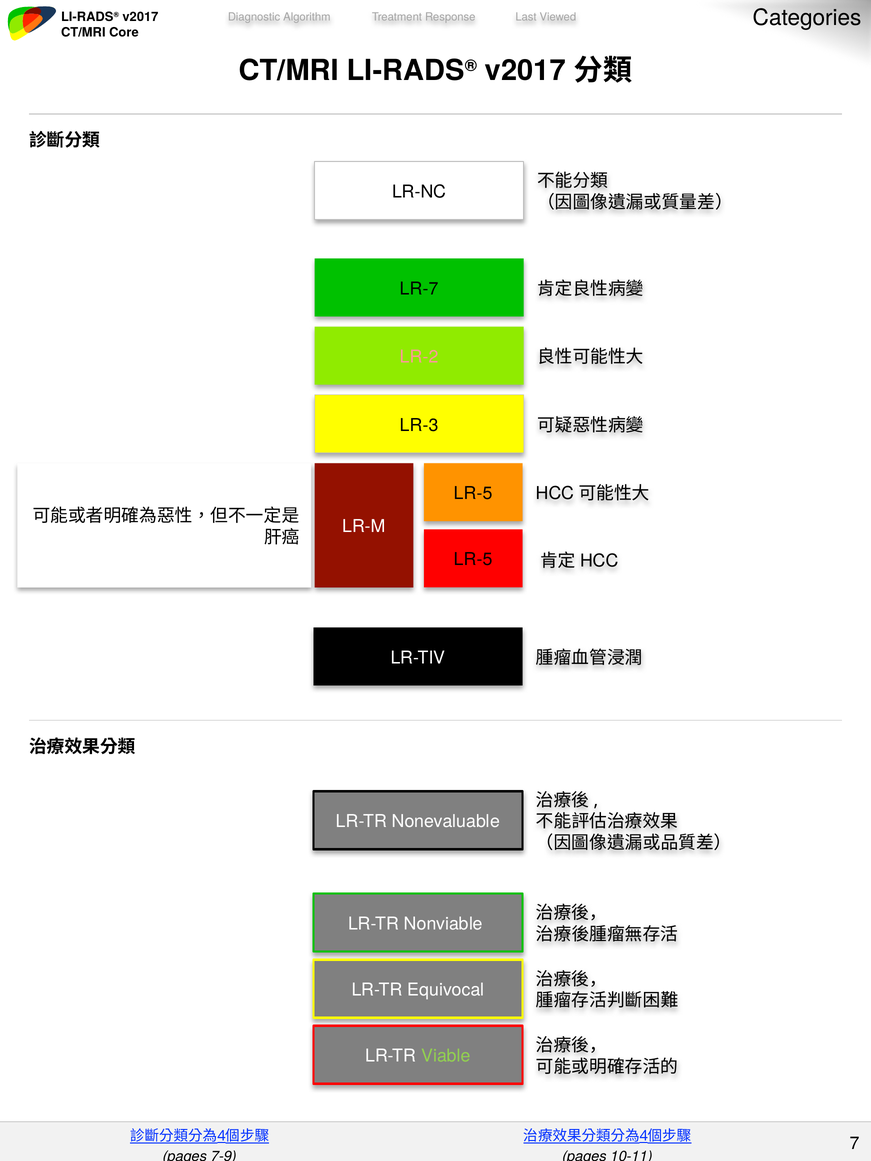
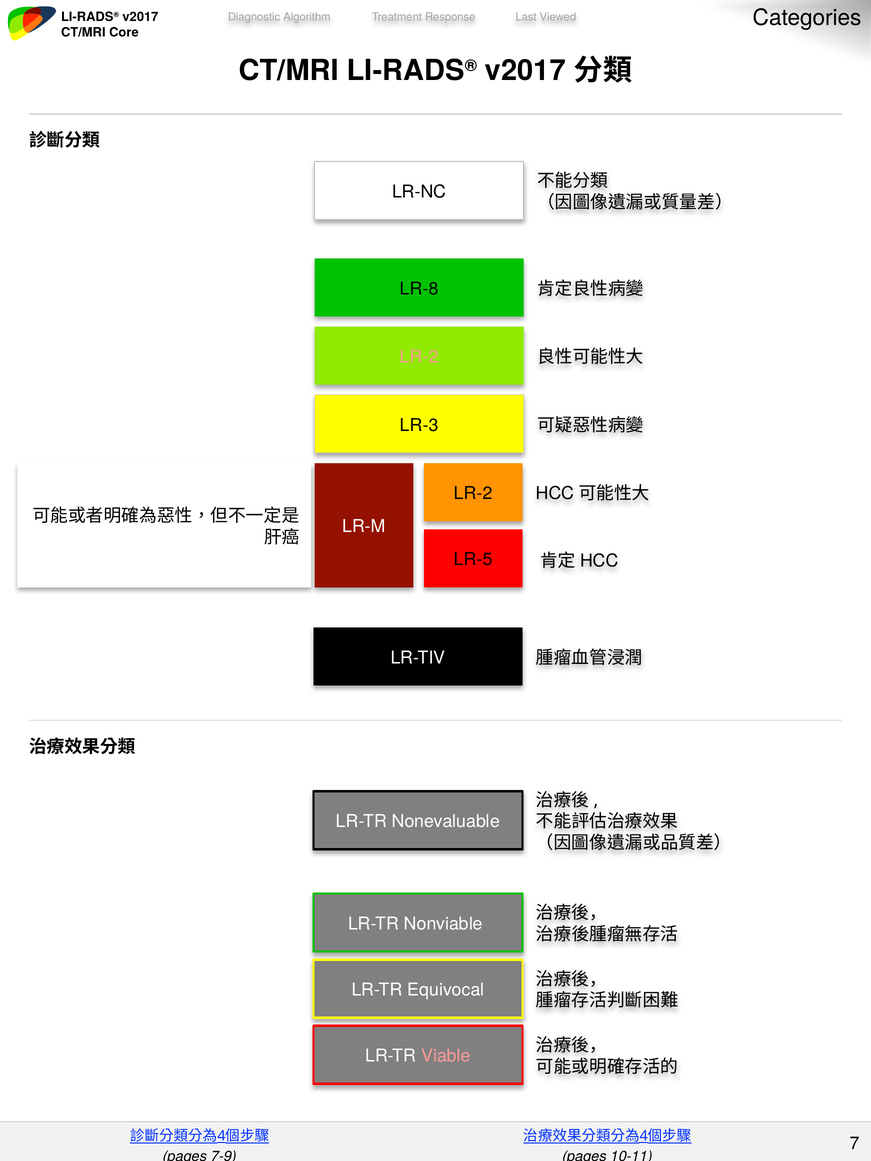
LR-7: LR-7 -> LR-8
LR-5 at (473, 494): LR-5 -> LR-2
Viable colour: light green -> pink
